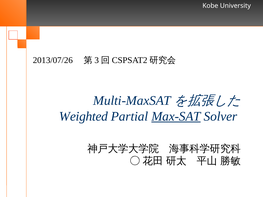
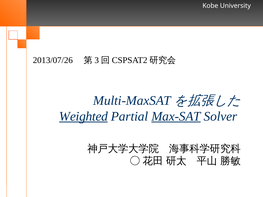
Weighted underline: none -> present
